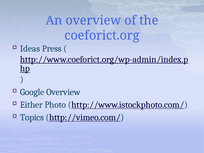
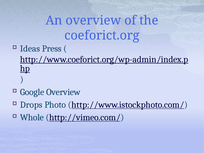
Either: Either -> Drops
Topics: Topics -> Whole
